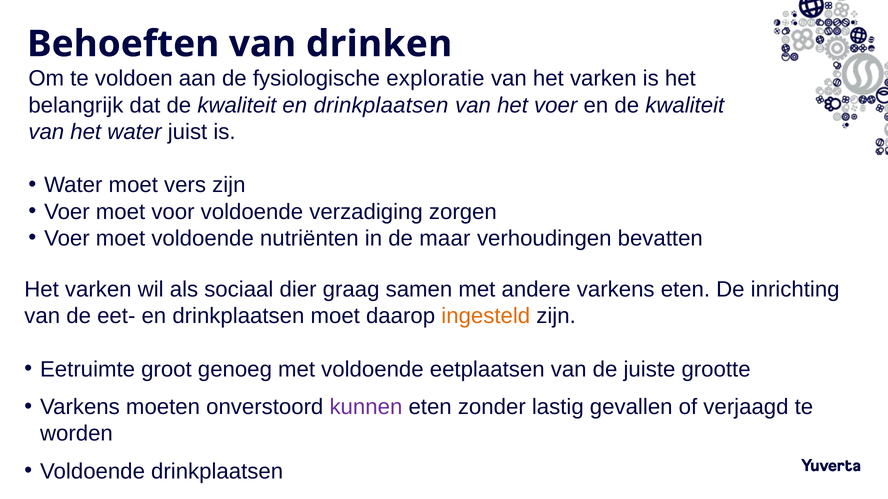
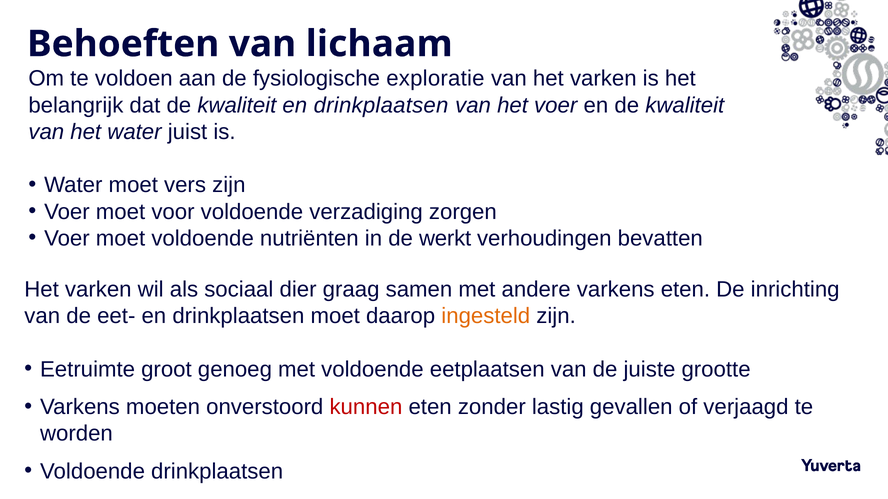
drinken: drinken -> lichaam
maar: maar -> werkt
kunnen colour: purple -> red
